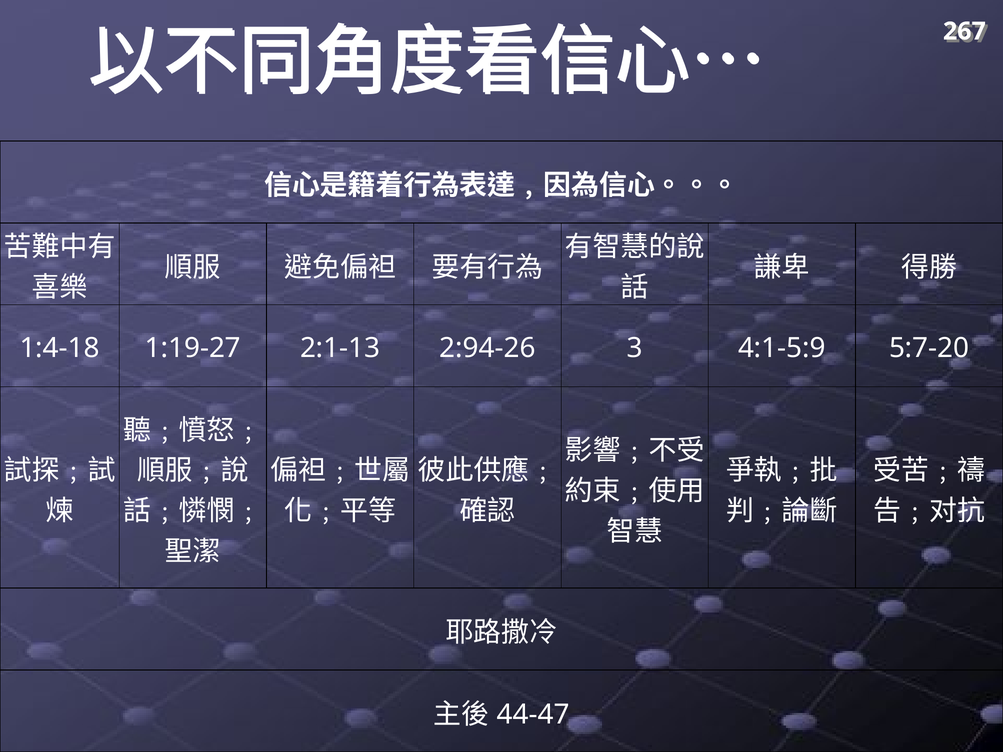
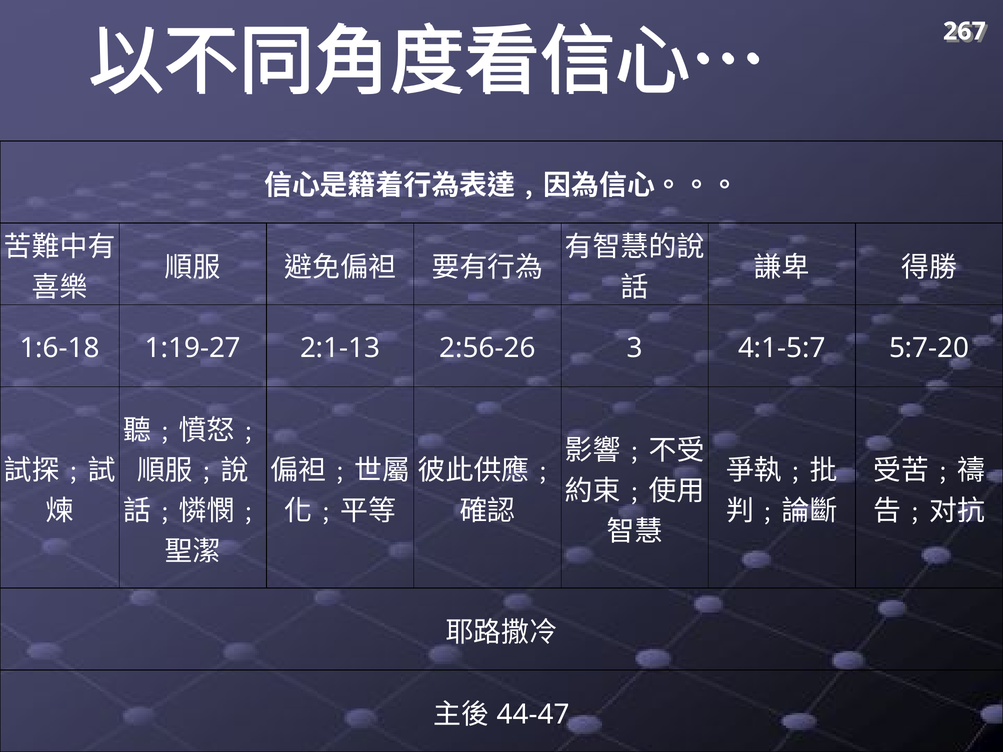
1:4-18: 1:4-18 -> 1:6-18
2:94-26: 2:94-26 -> 2:56-26
4:1-5:9: 4:1-5:9 -> 4:1-5:7
